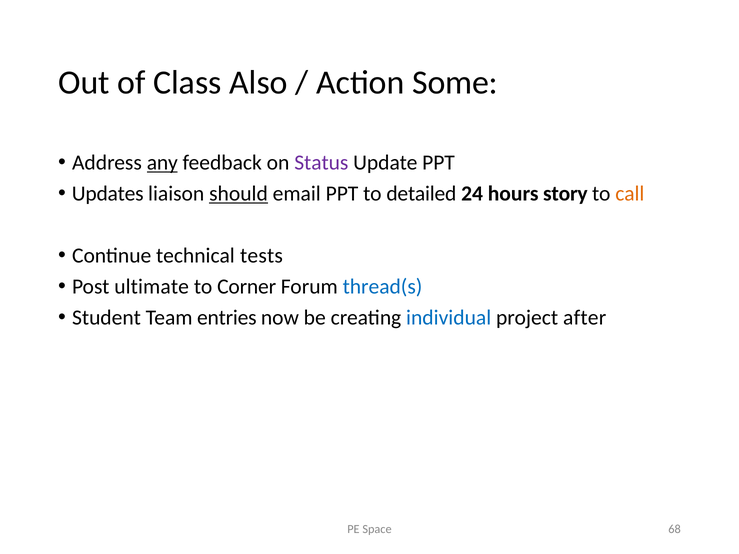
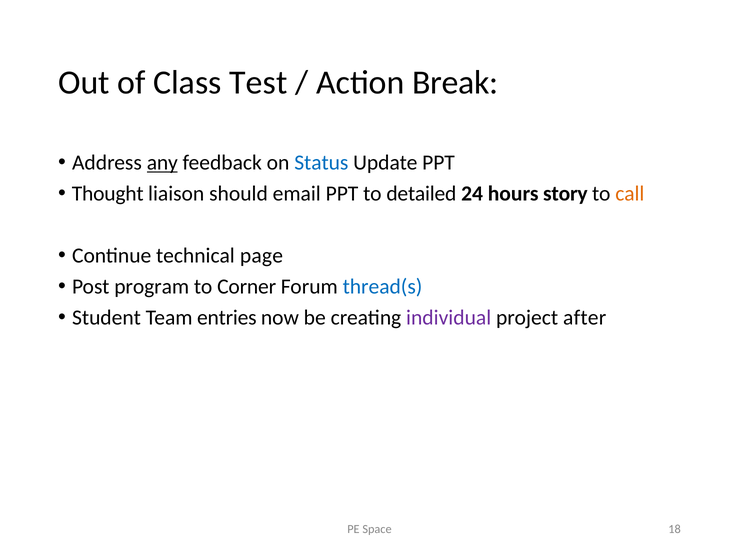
Also: Also -> Test
Some: Some -> Break
Status colour: purple -> blue
Updates: Updates -> Thought
should underline: present -> none
tests: tests -> page
ultimate: ultimate -> program
individual colour: blue -> purple
68: 68 -> 18
